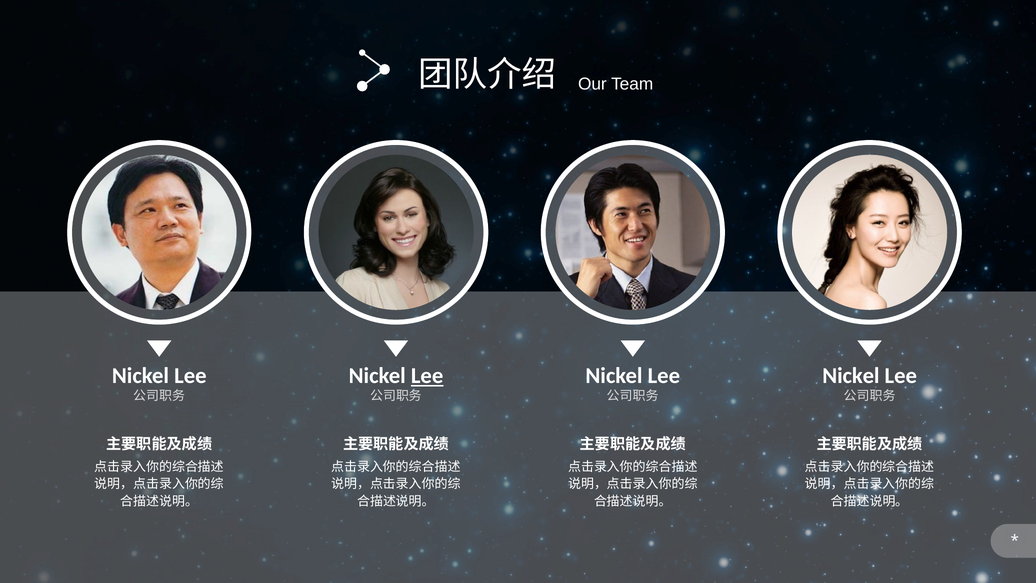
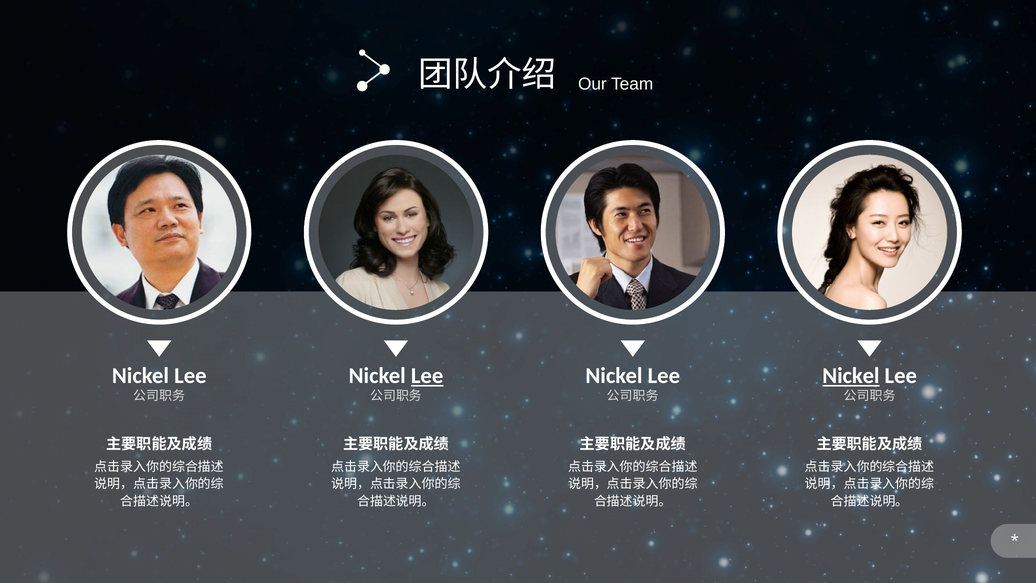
Nickel at (851, 376) underline: none -> present
